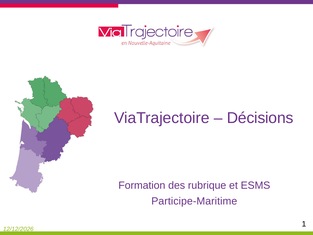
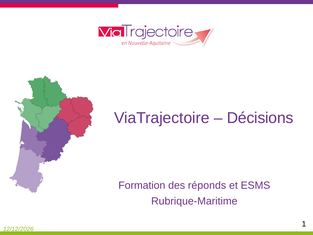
rubrique: rubrique -> réponds
Participe-Maritime: Participe-Maritime -> Rubrique-Maritime
